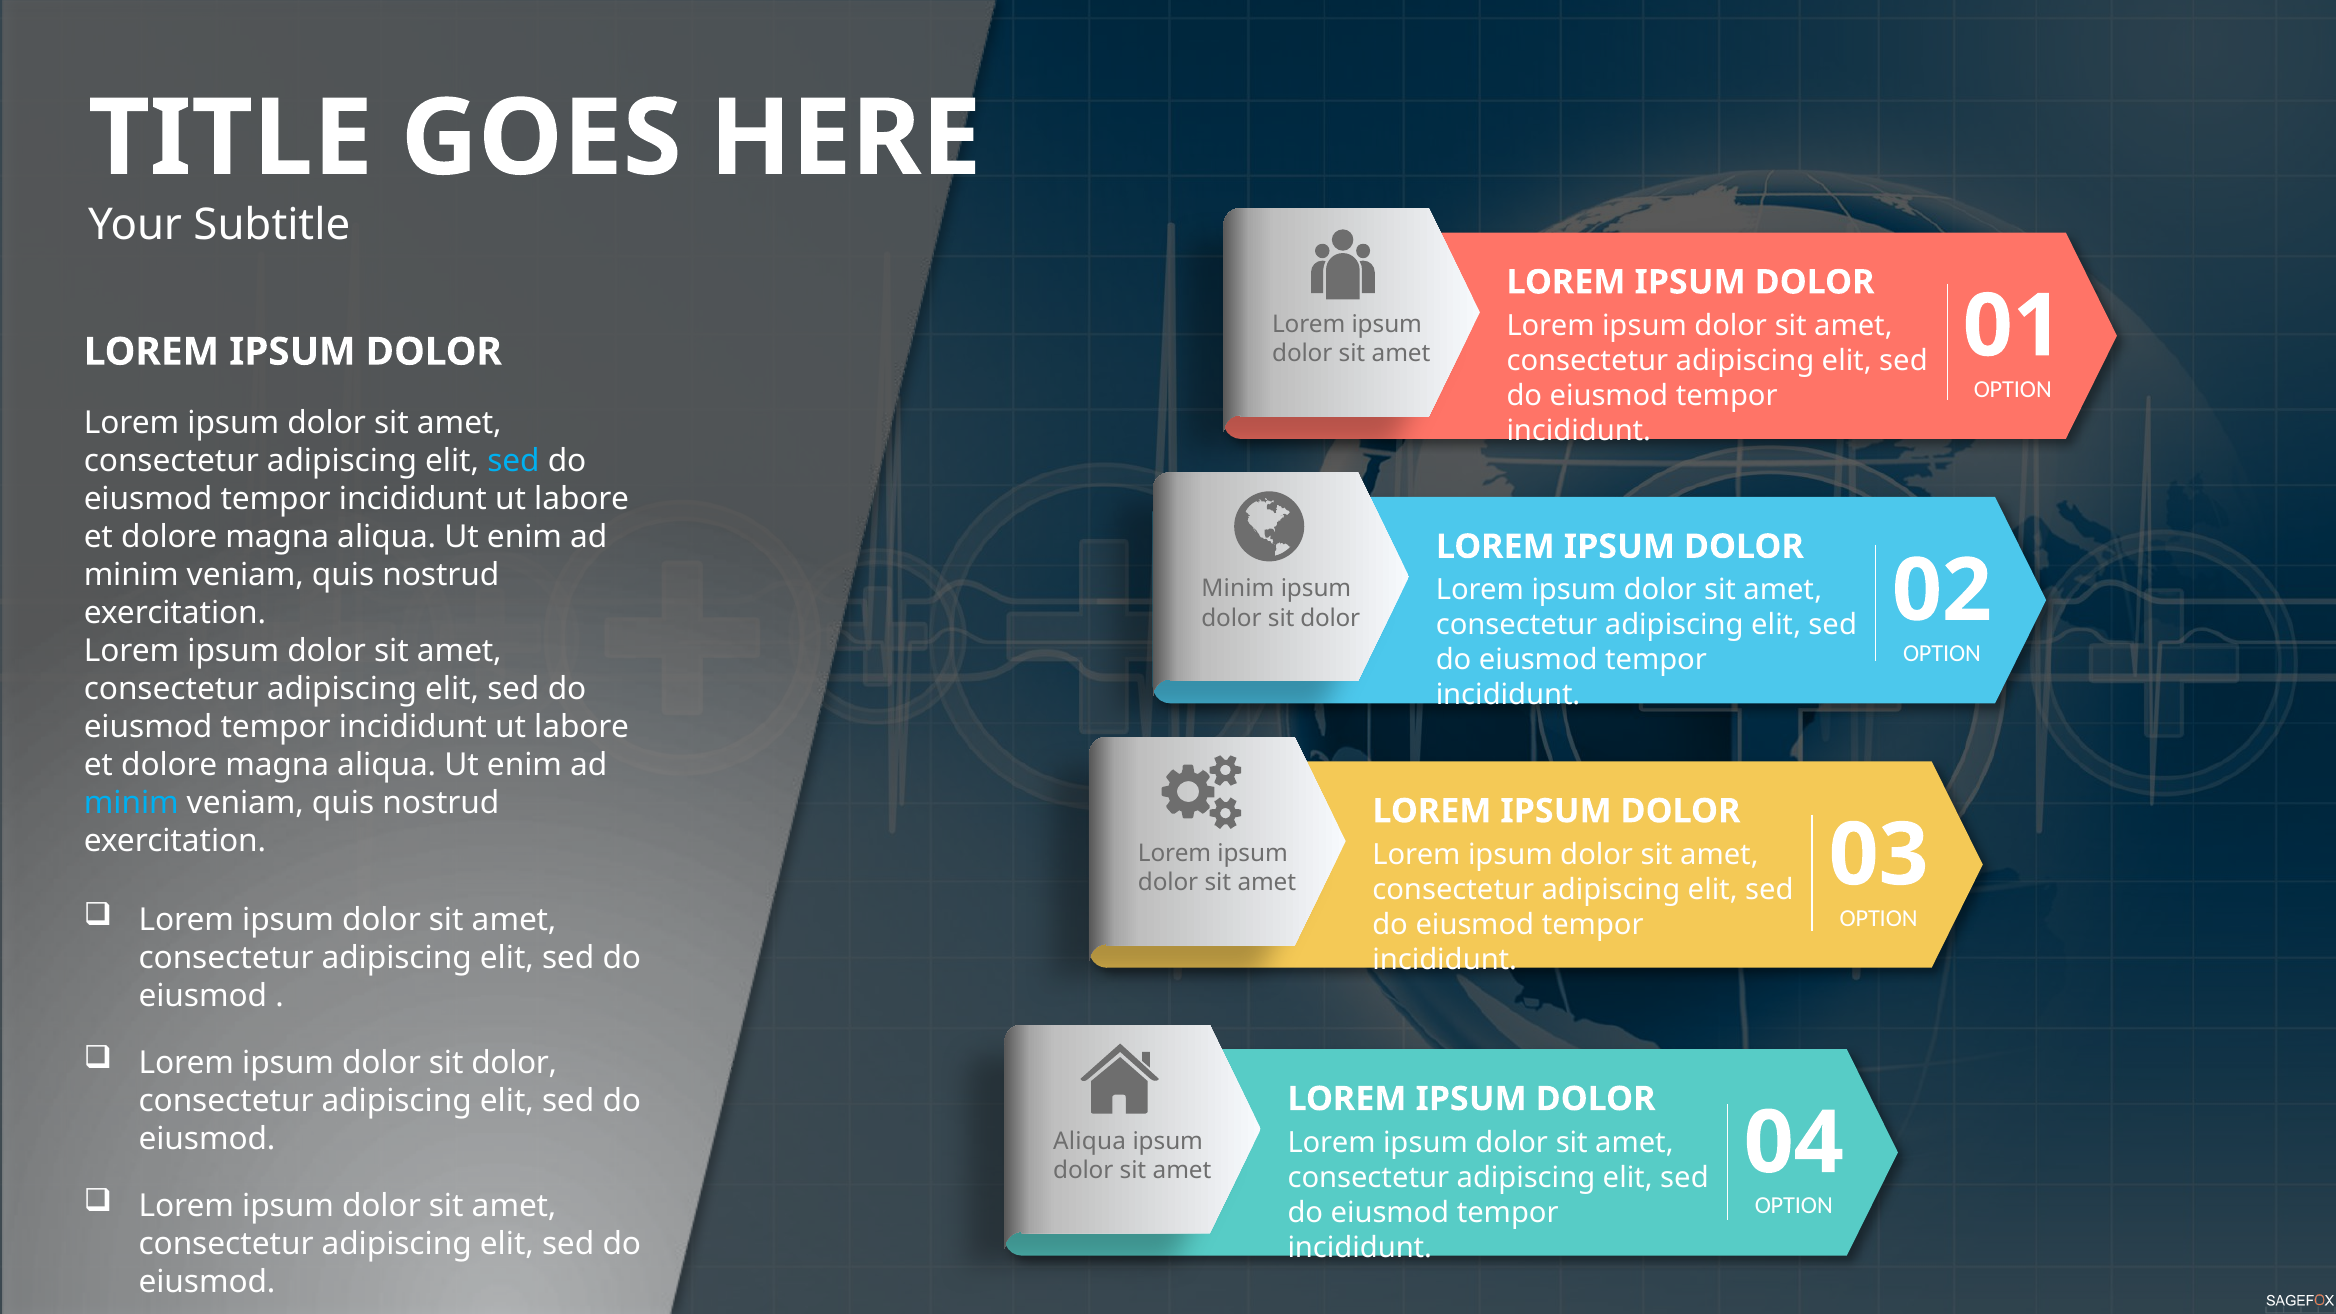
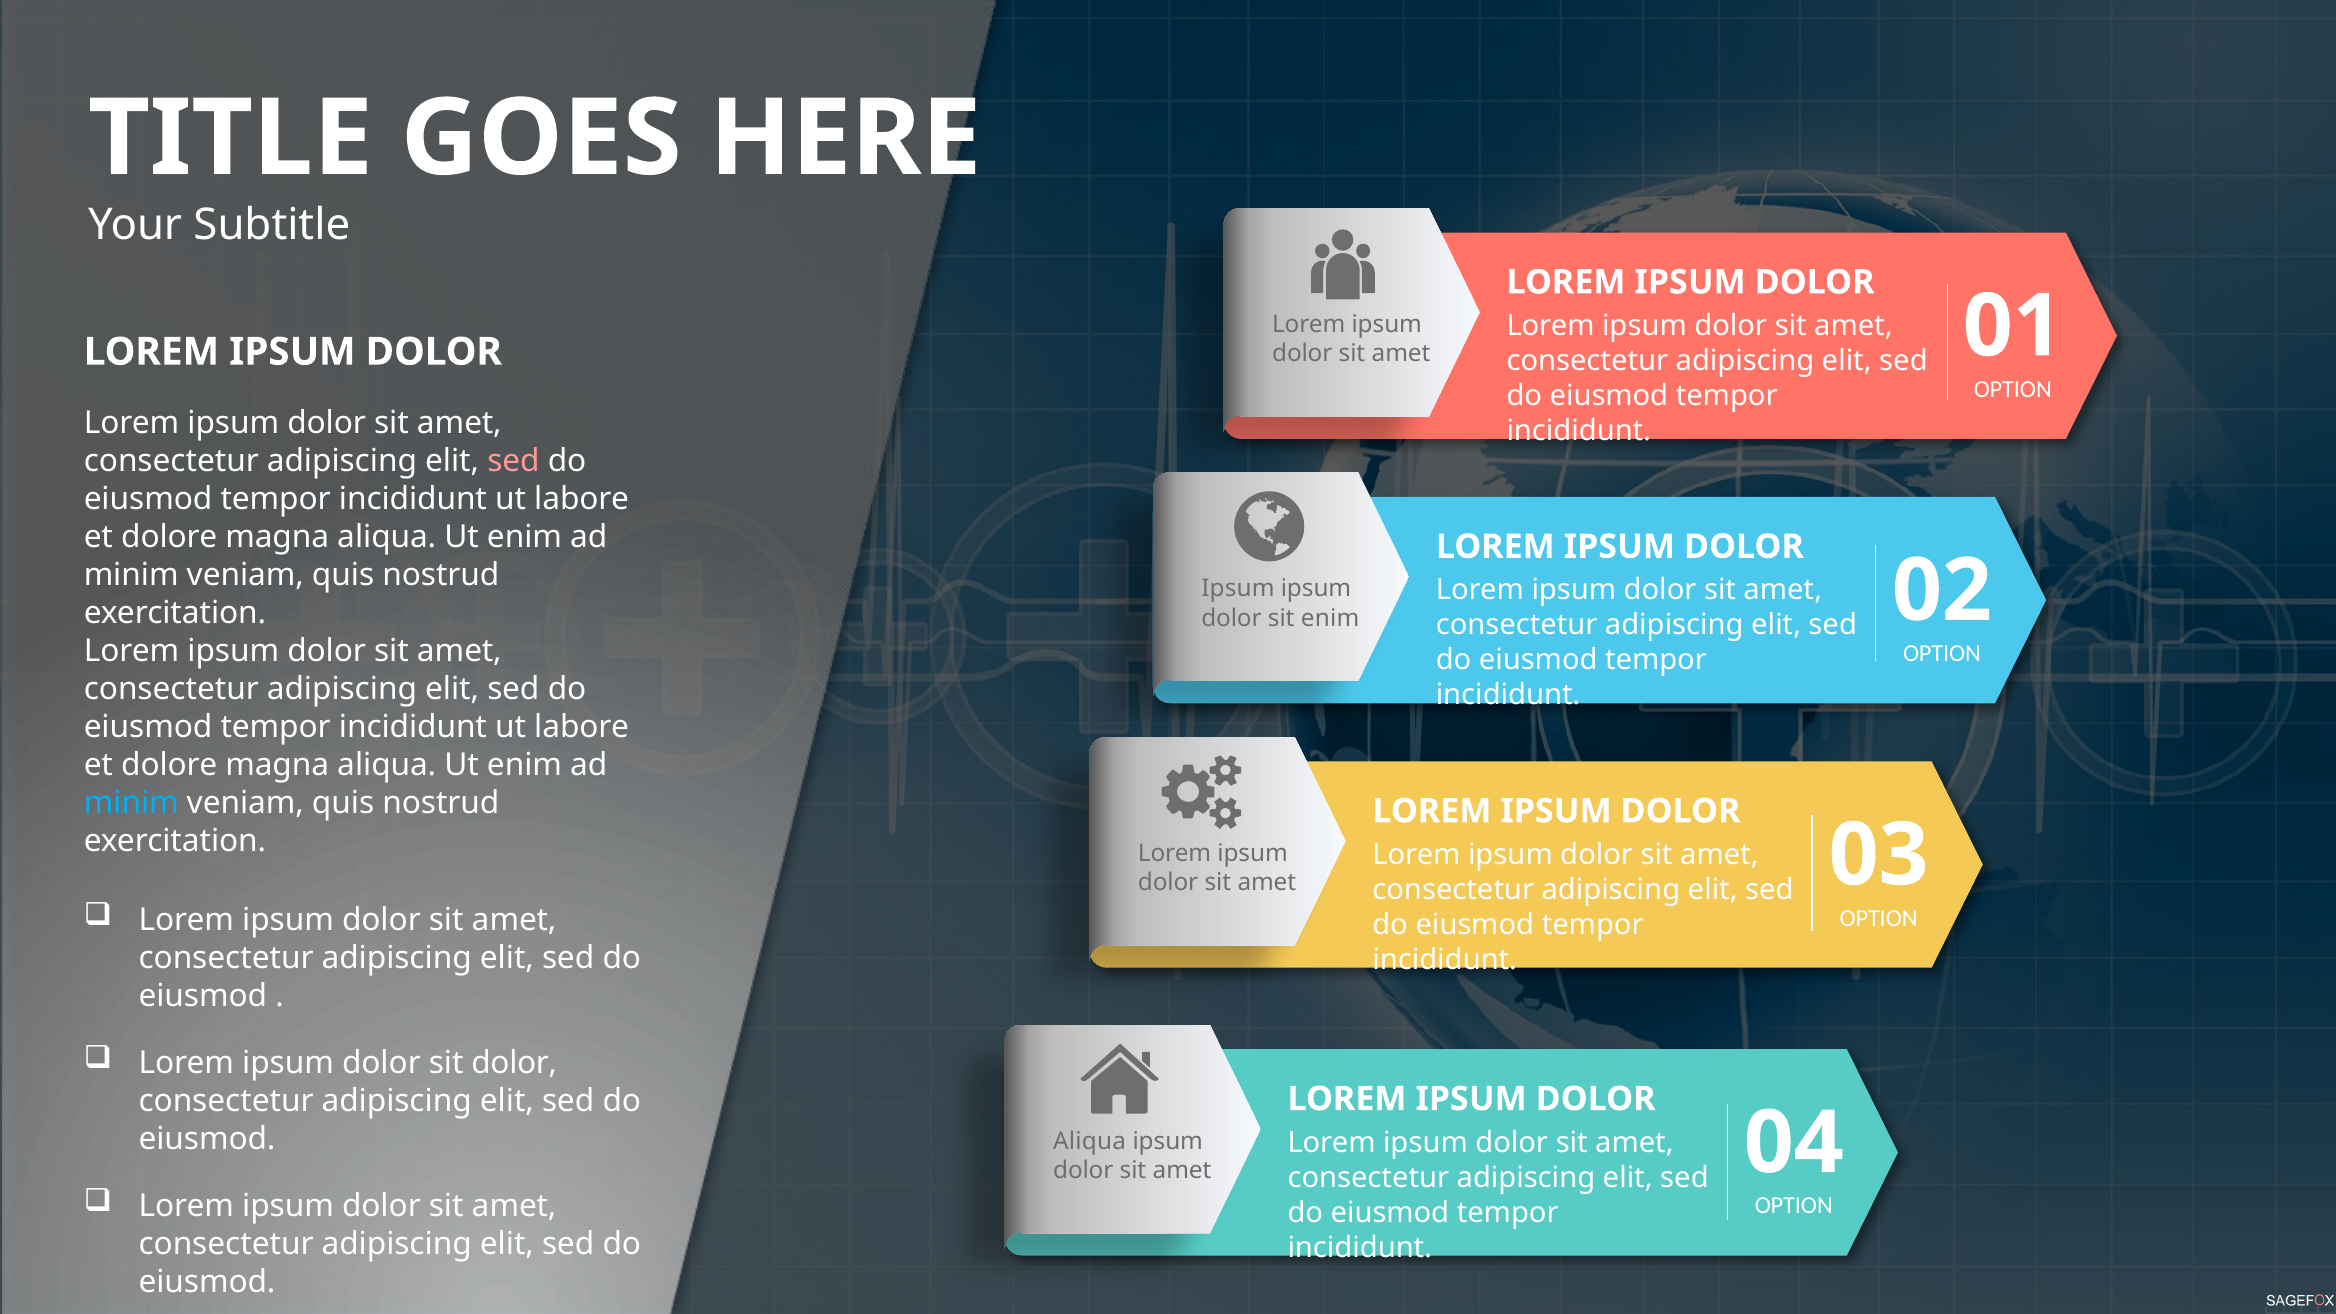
sed at (513, 461) colour: light blue -> pink
Minim at (1238, 589): Minim -> Ipsum
dolor at (1330, 618): dolor -> enim
